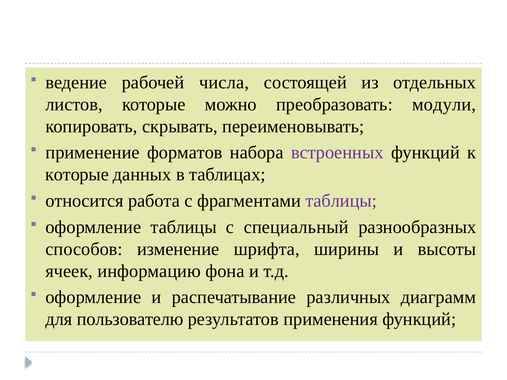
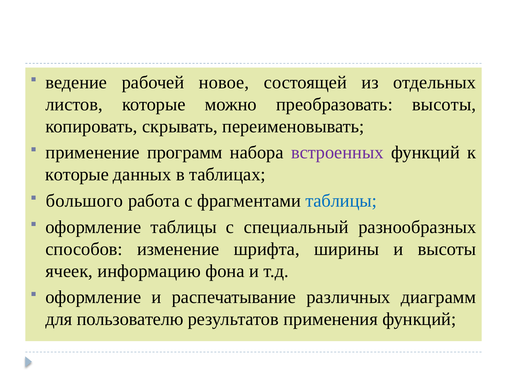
числа: числа -> новое
преобразовать модули: модули -> высоты
форматов: форматов -> программ
относится: относится -> большого
таблицы at (341, 201) colour: purple -> blue
